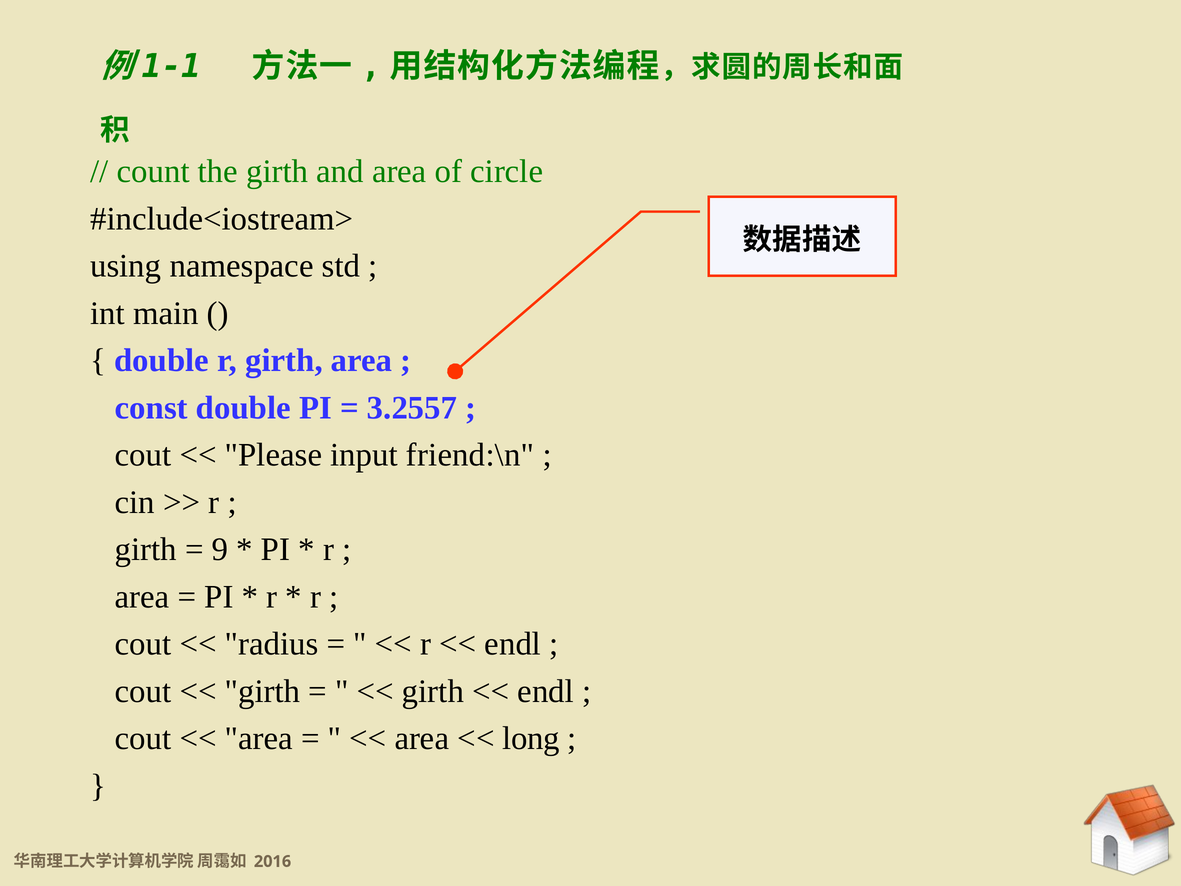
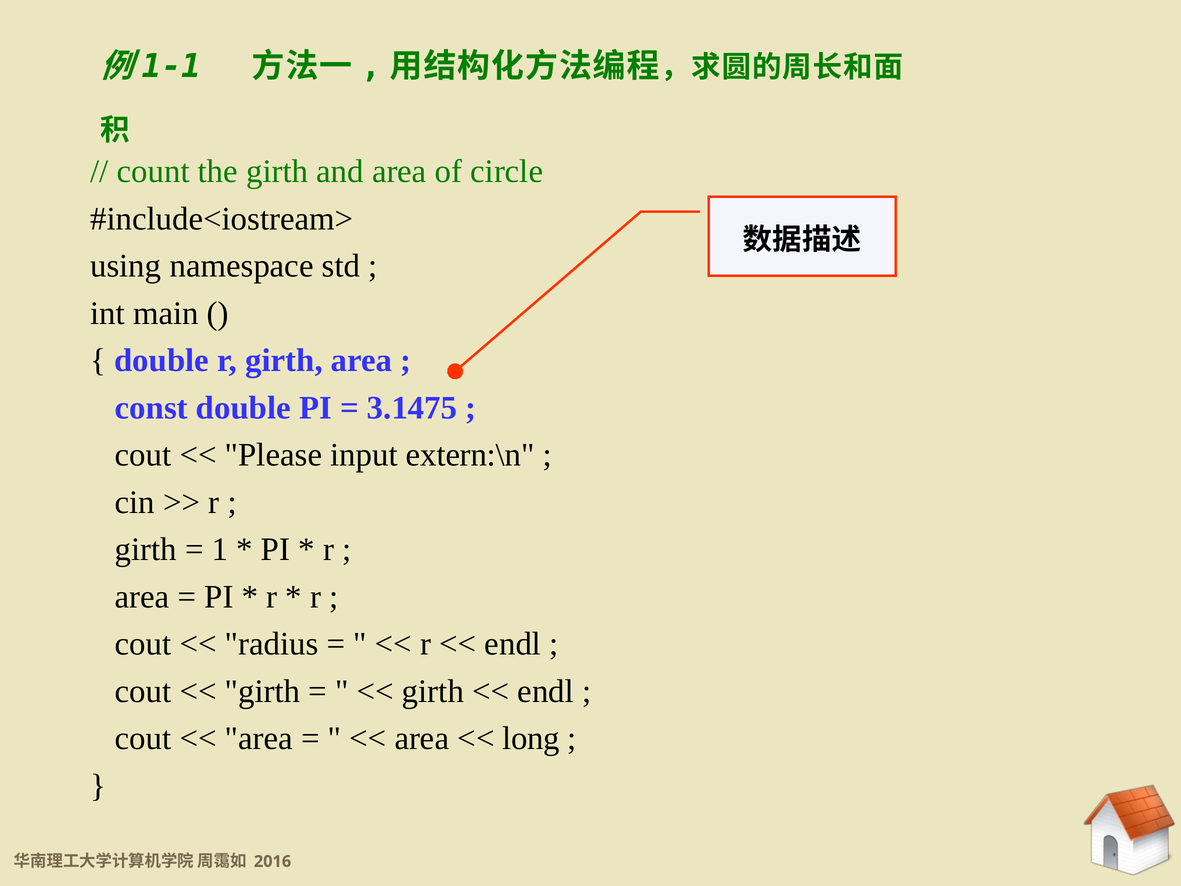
3.2557: 3.2557 -> 3.1475
friend:\n: friend:\n -> extern:\n
9: 9 -> 1
